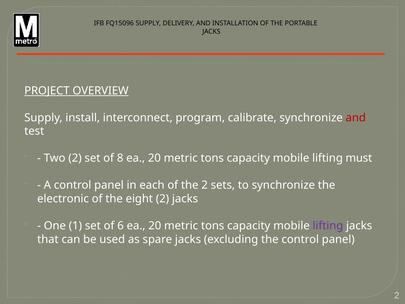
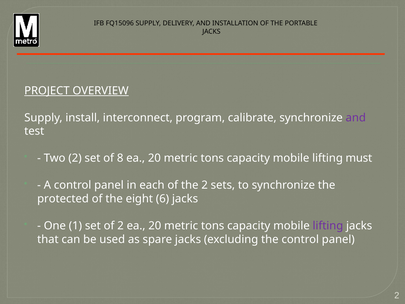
and at (356, 118) colour: red -> purple
electronic: electronic -> protected
eight 2: 2 -> 6
of 6: 6 -> 2
